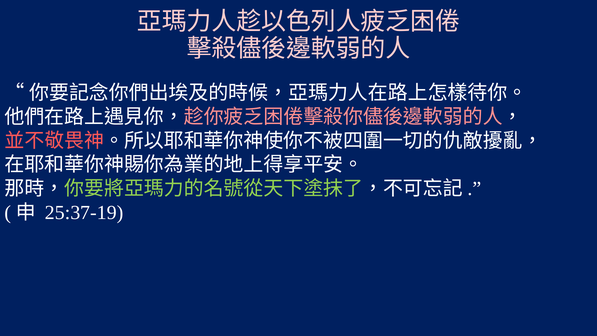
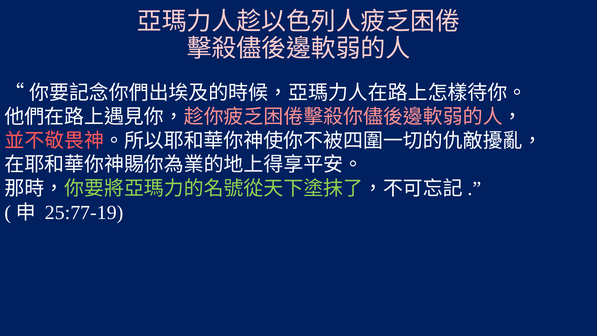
25:37-19: 25:37-19 -> 25:77-19
